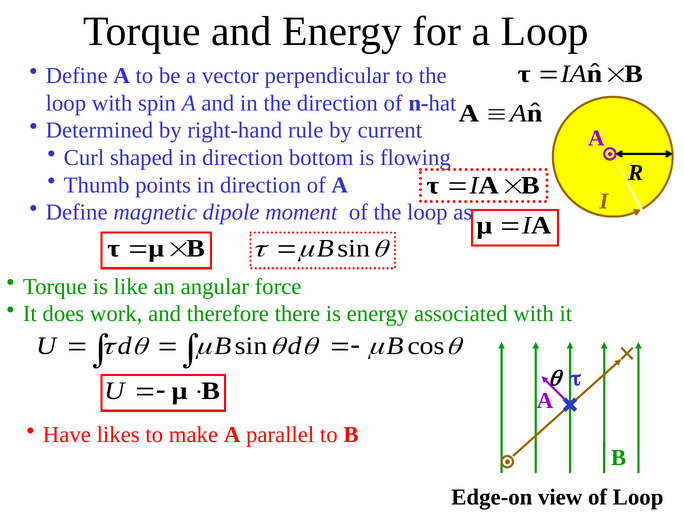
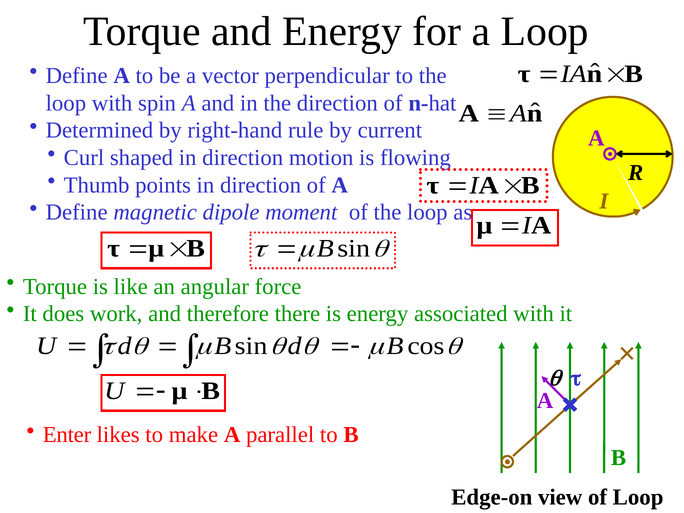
bottom: bottom -> motion
Have: Have -> Enter
